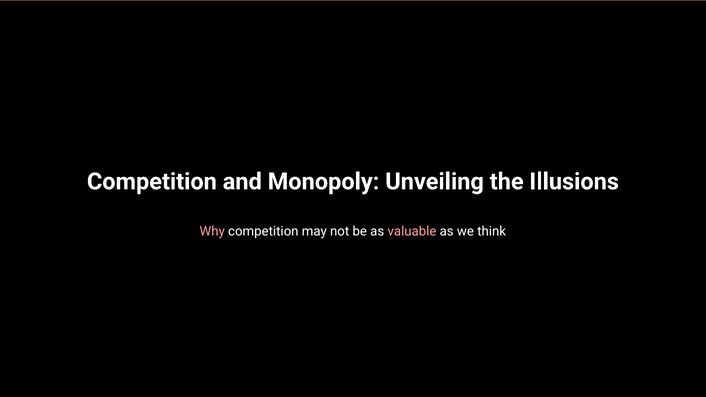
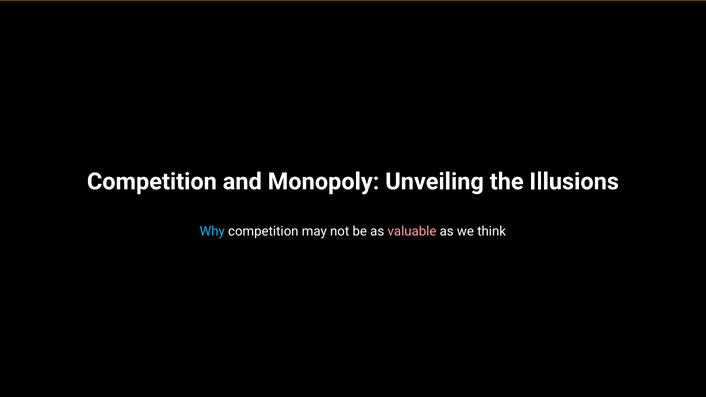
Why colour: pink -> light blue
